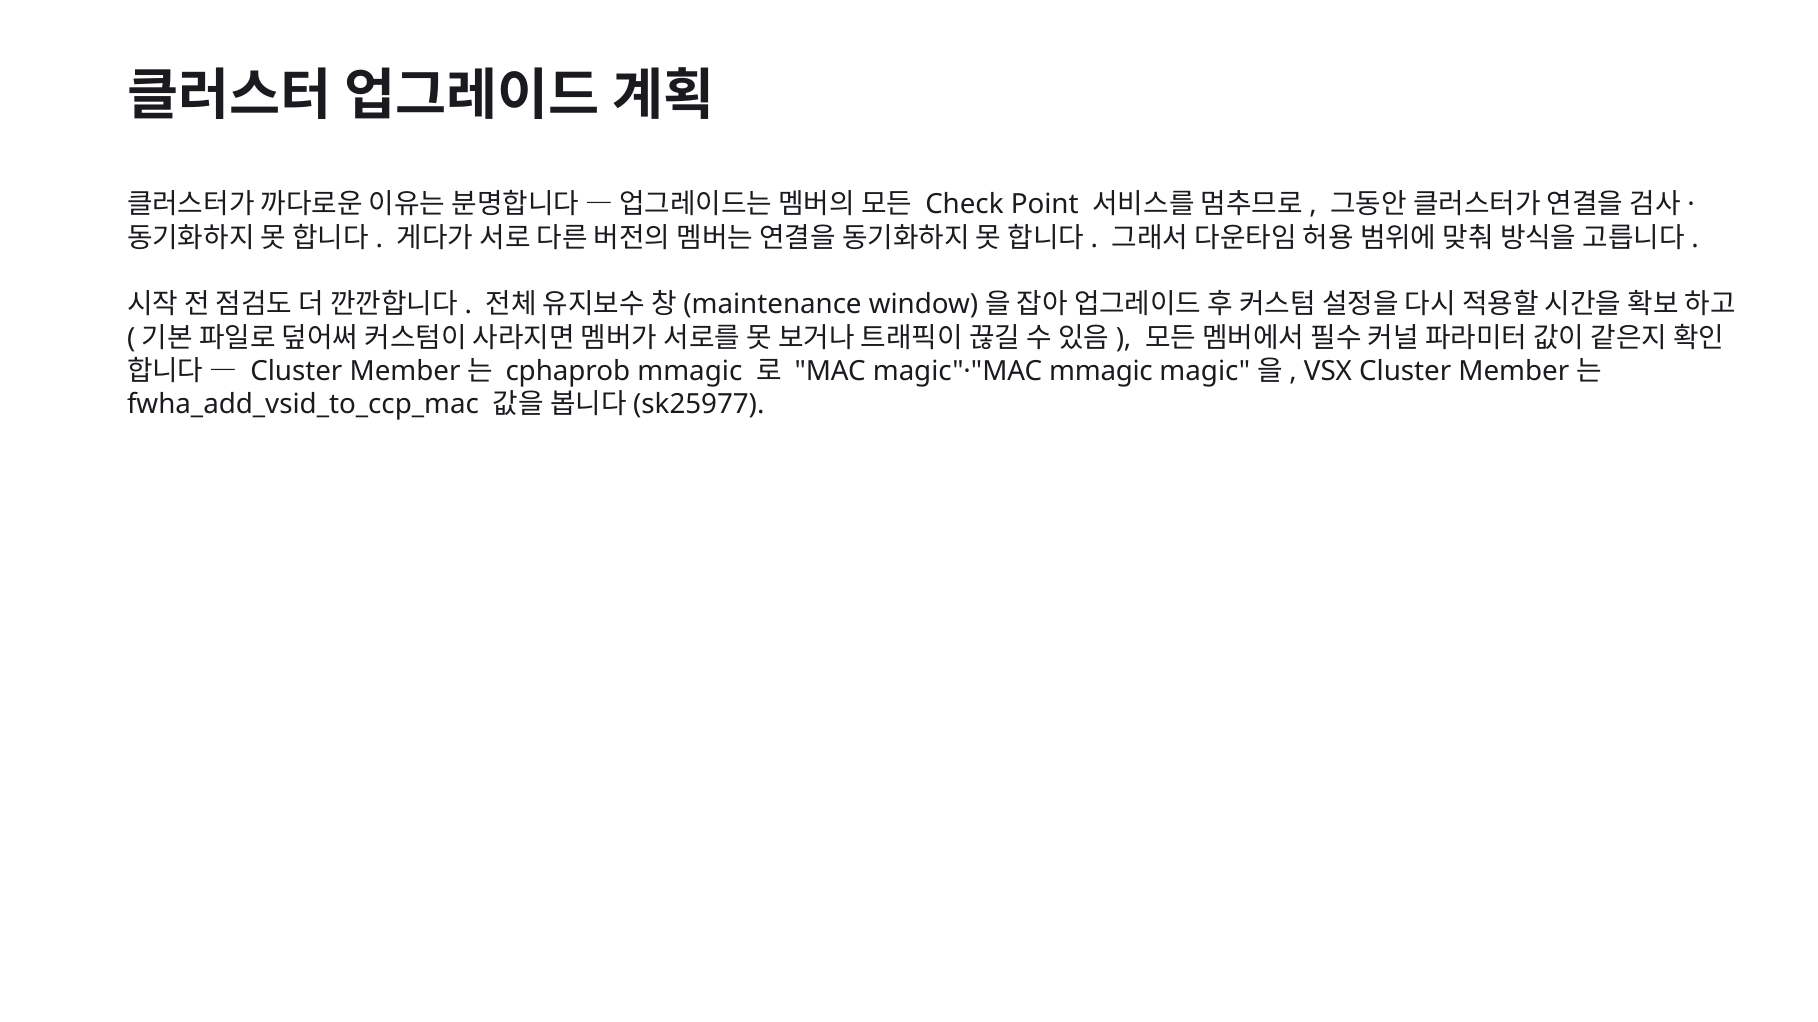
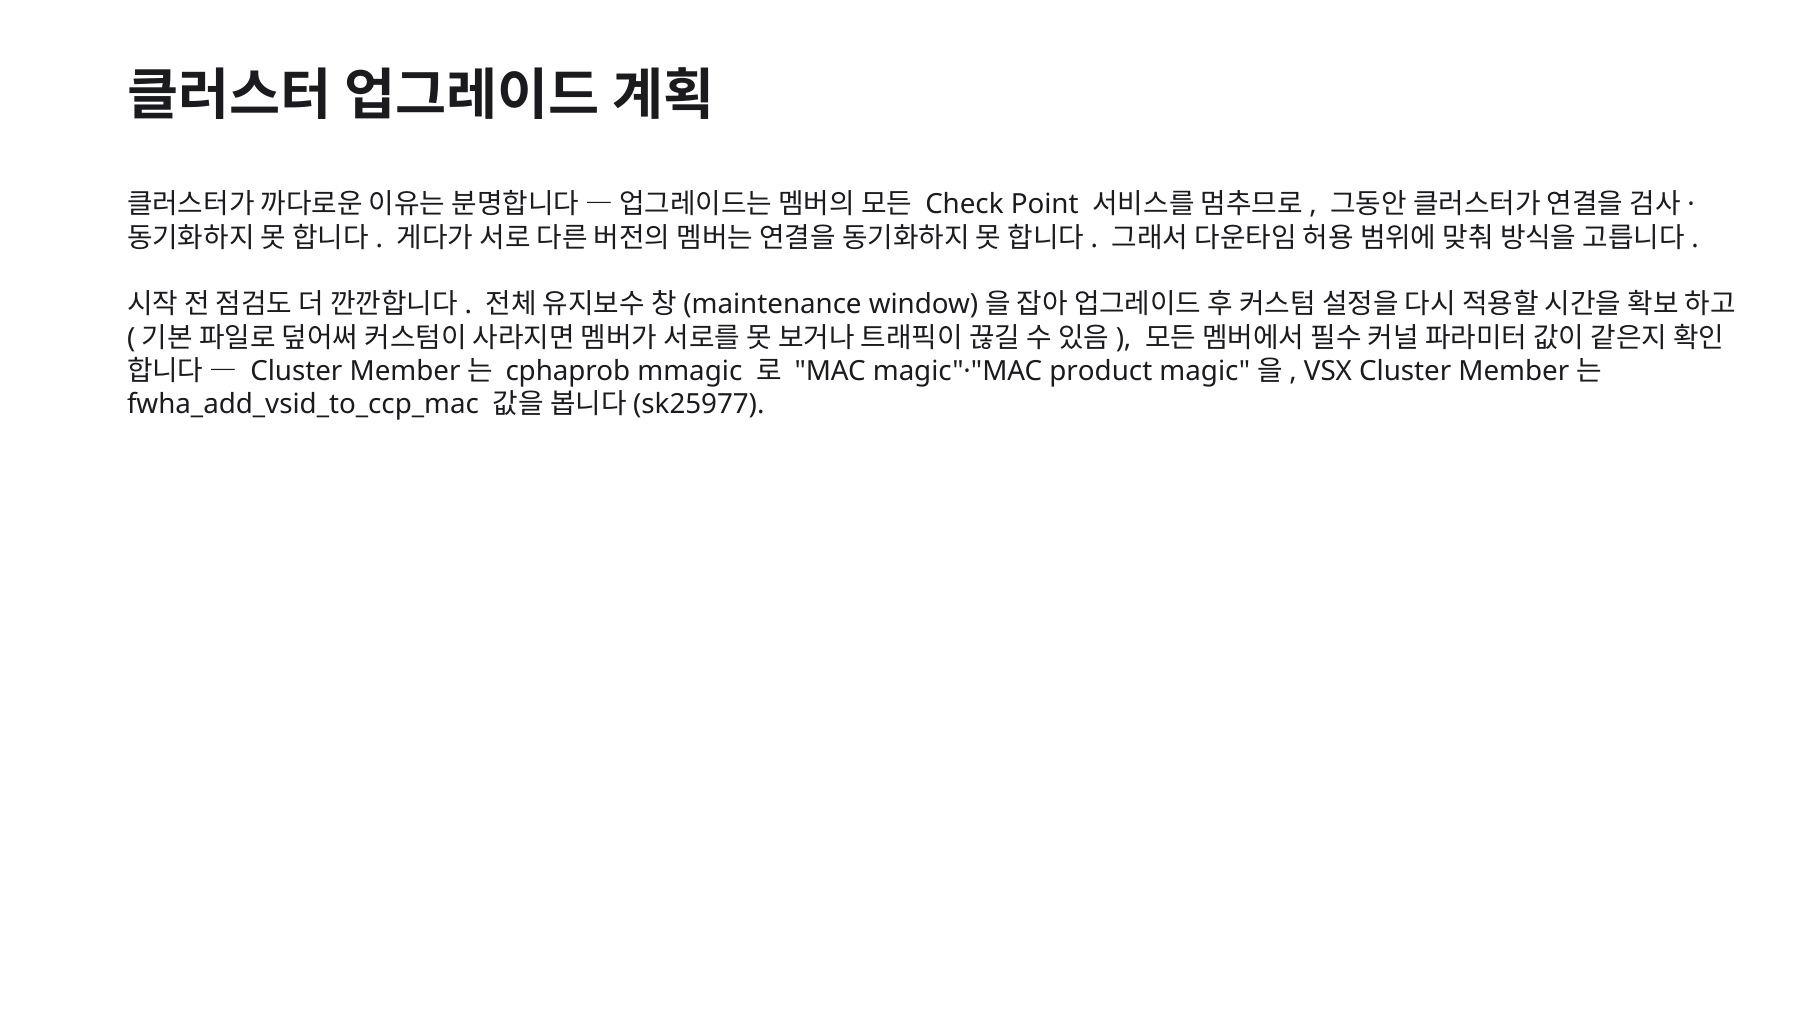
magic"·"MAC mmagic: mmagic -> product
